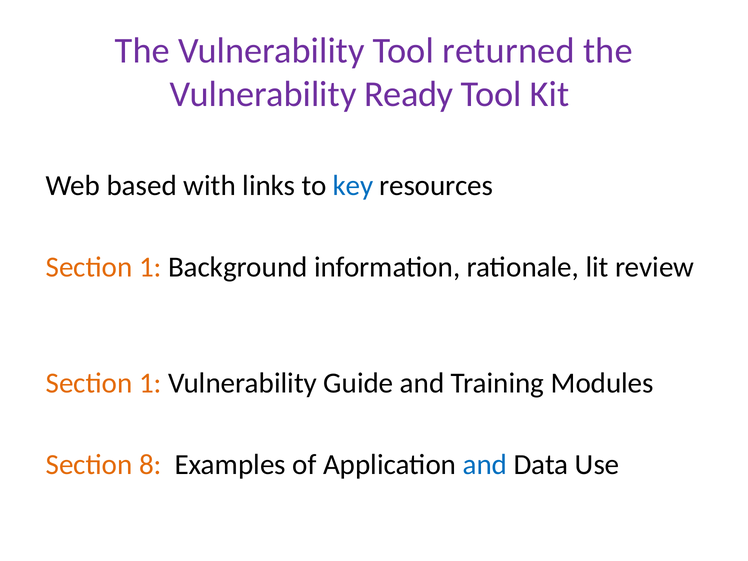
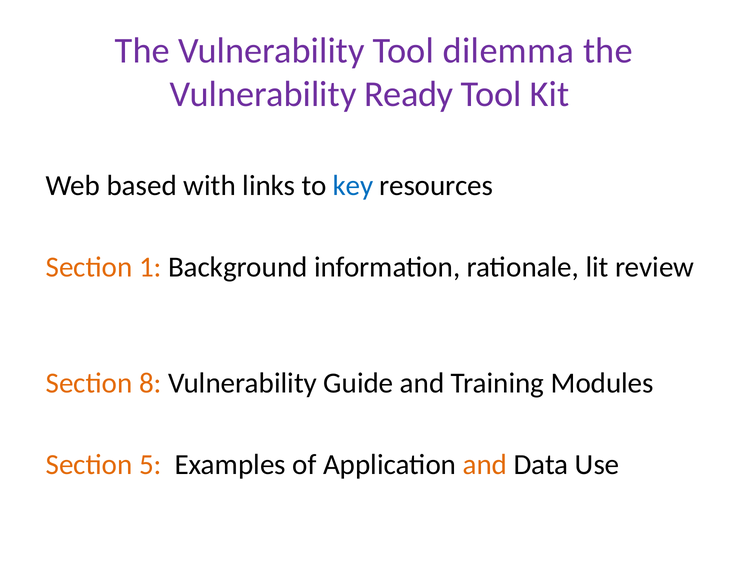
returned: returned -> dilemma
1 at (150, 383): 1 -> 8
8: 8 -> 5
and at (485, 465) colour: blue -> orange
